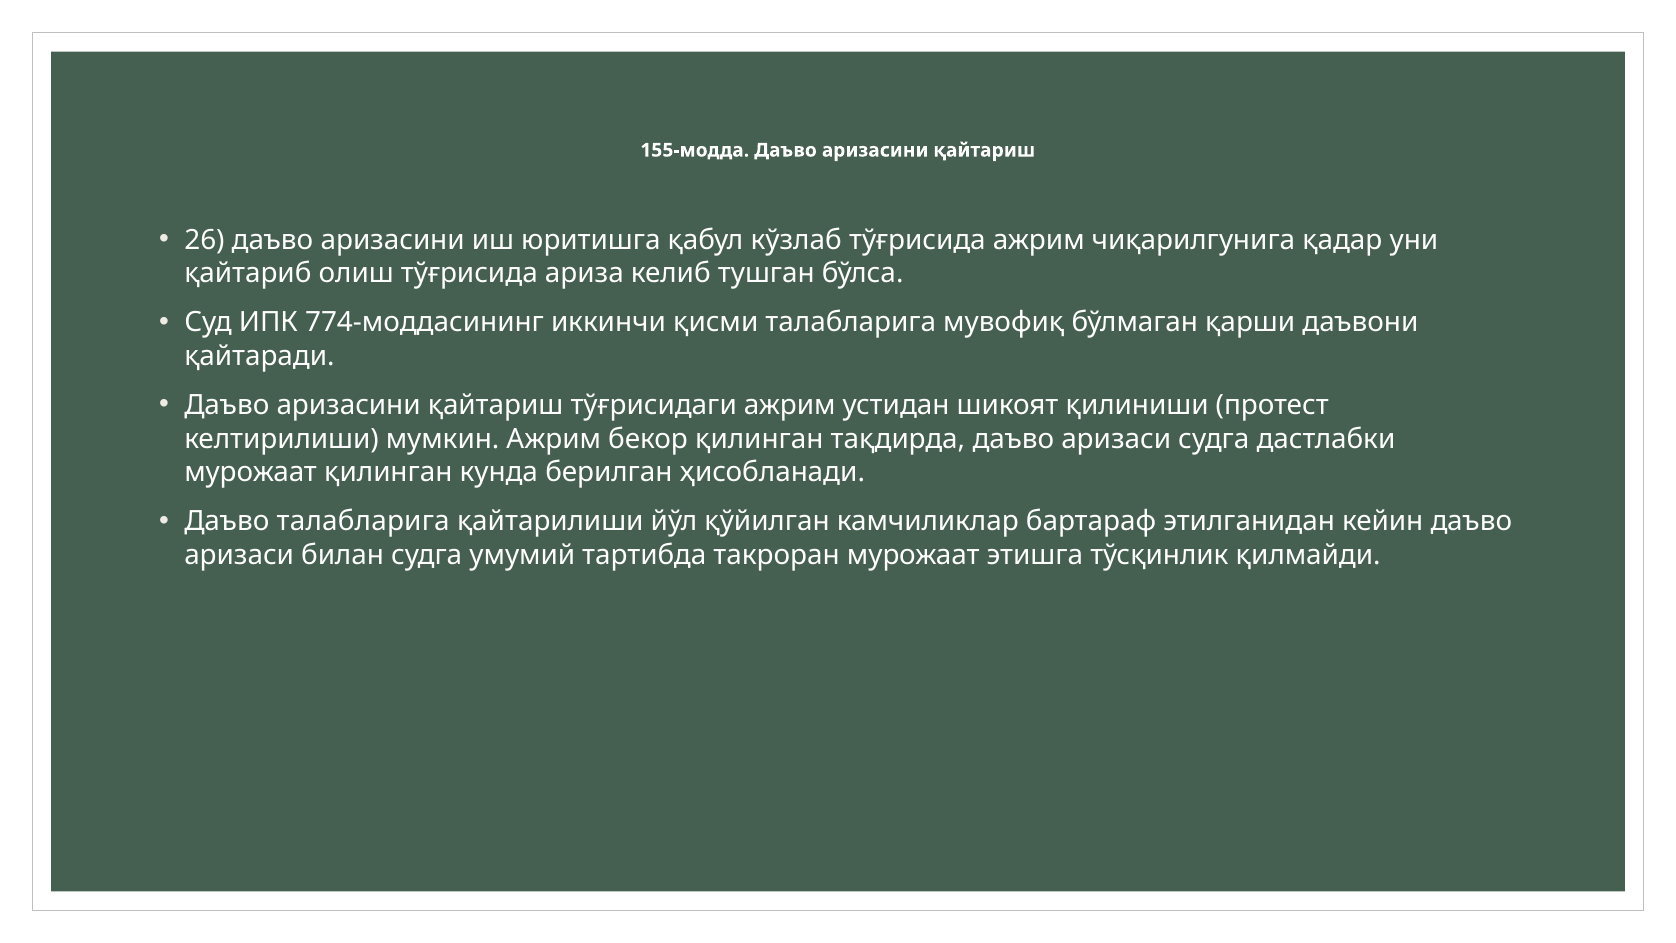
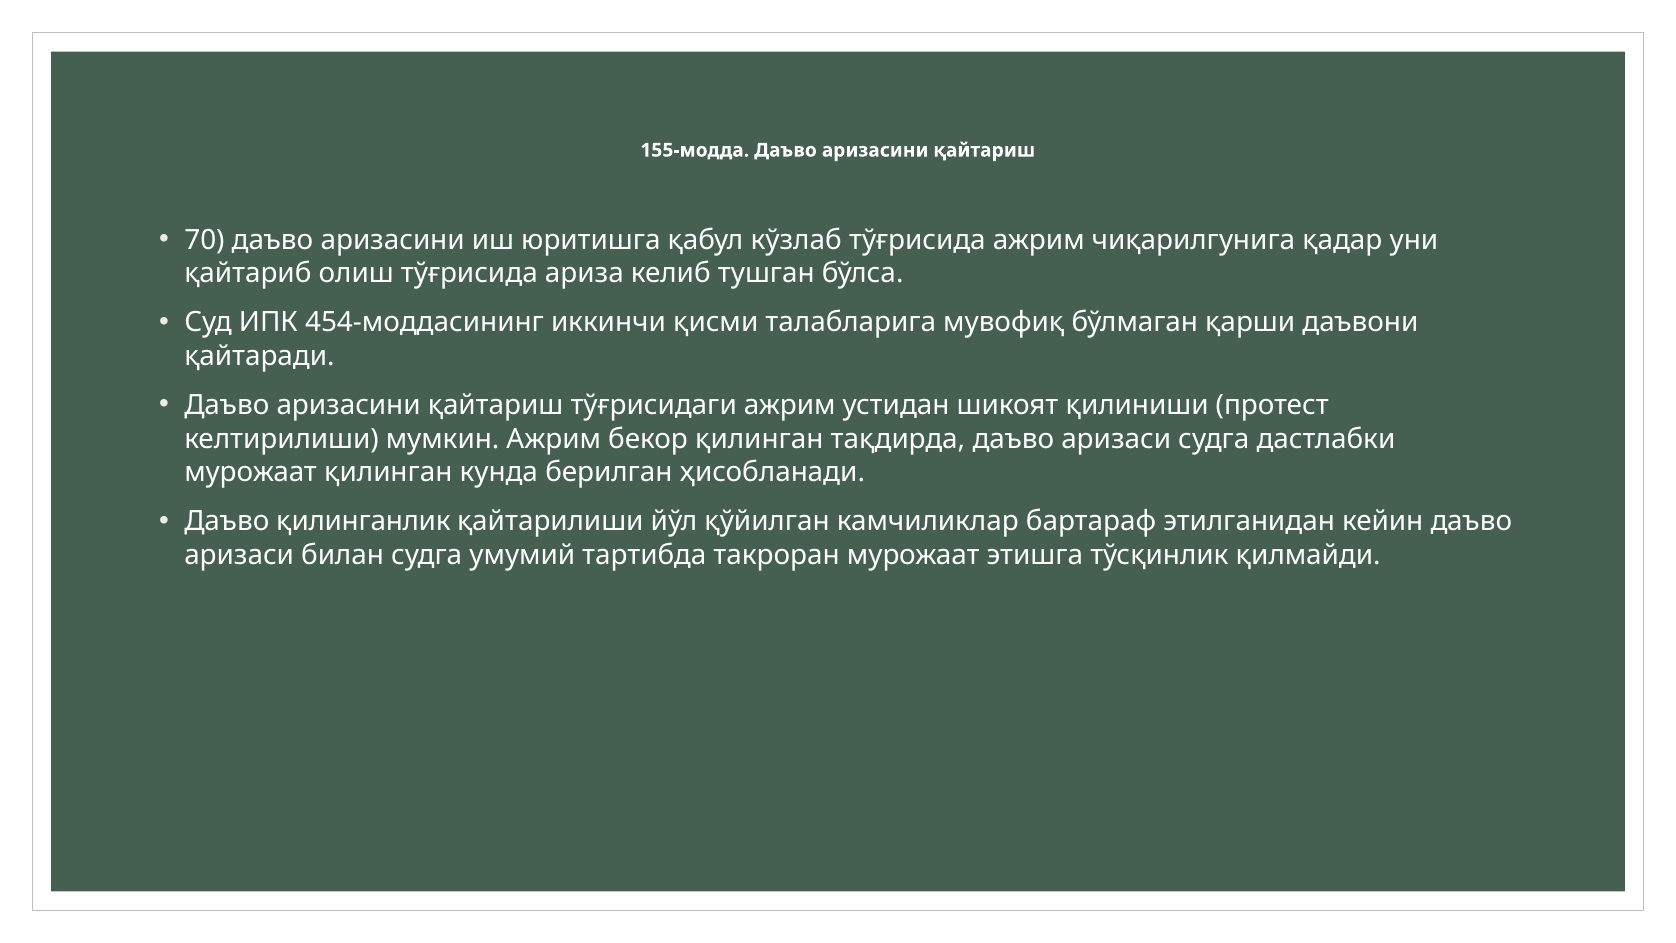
26: 26 -> 70
774-моддасининг: 774-моддасининг -> 454-моддасининг
Даъво талабларига: талабларига -> қилинганлик
